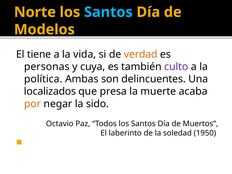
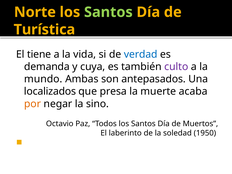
Santos at (108, 12) colour: light blue -> light green
Modelos: Modelos -> Turística
verdad colour: orange -> blue
personas: personas -> demanda
política: política -> mundo
delincuentes: delincuentes -> antepasados
sido: sido -> sino
